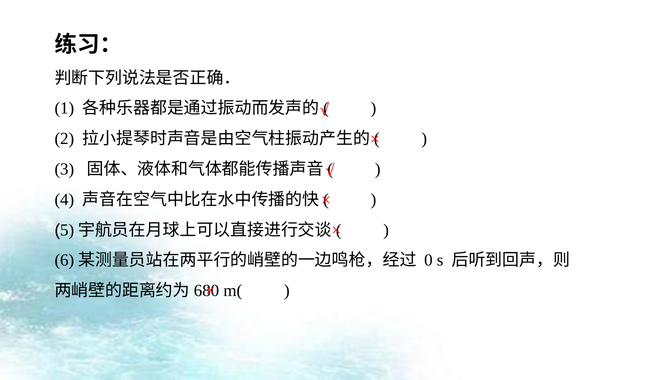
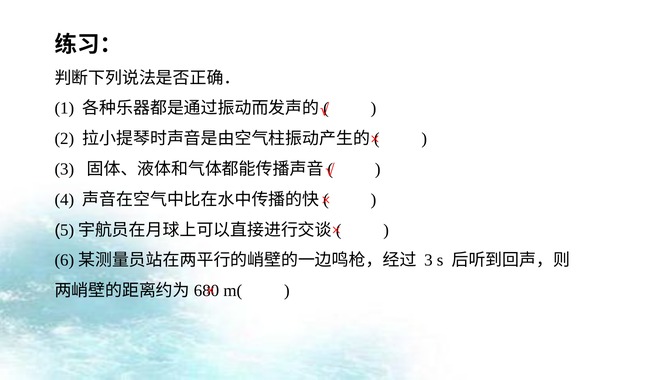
0 at (428, 261): 0 -> 3
